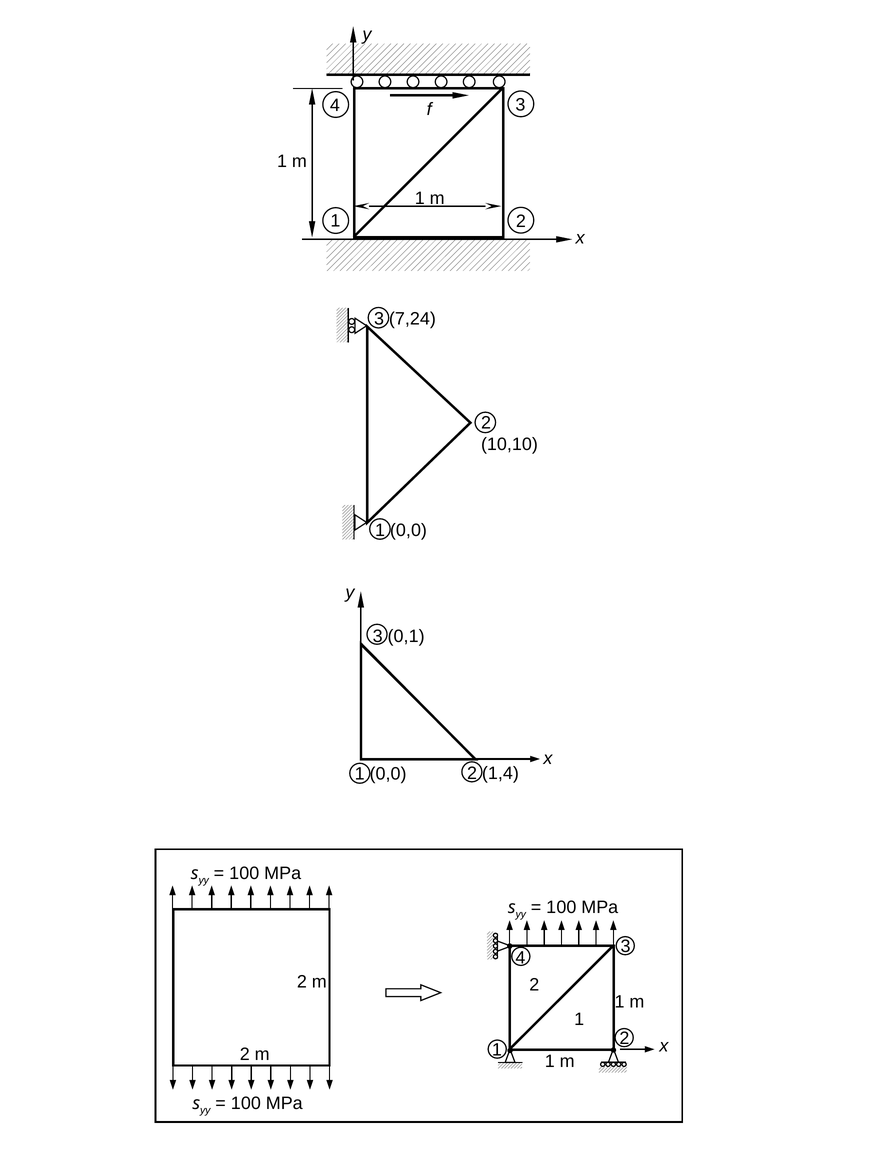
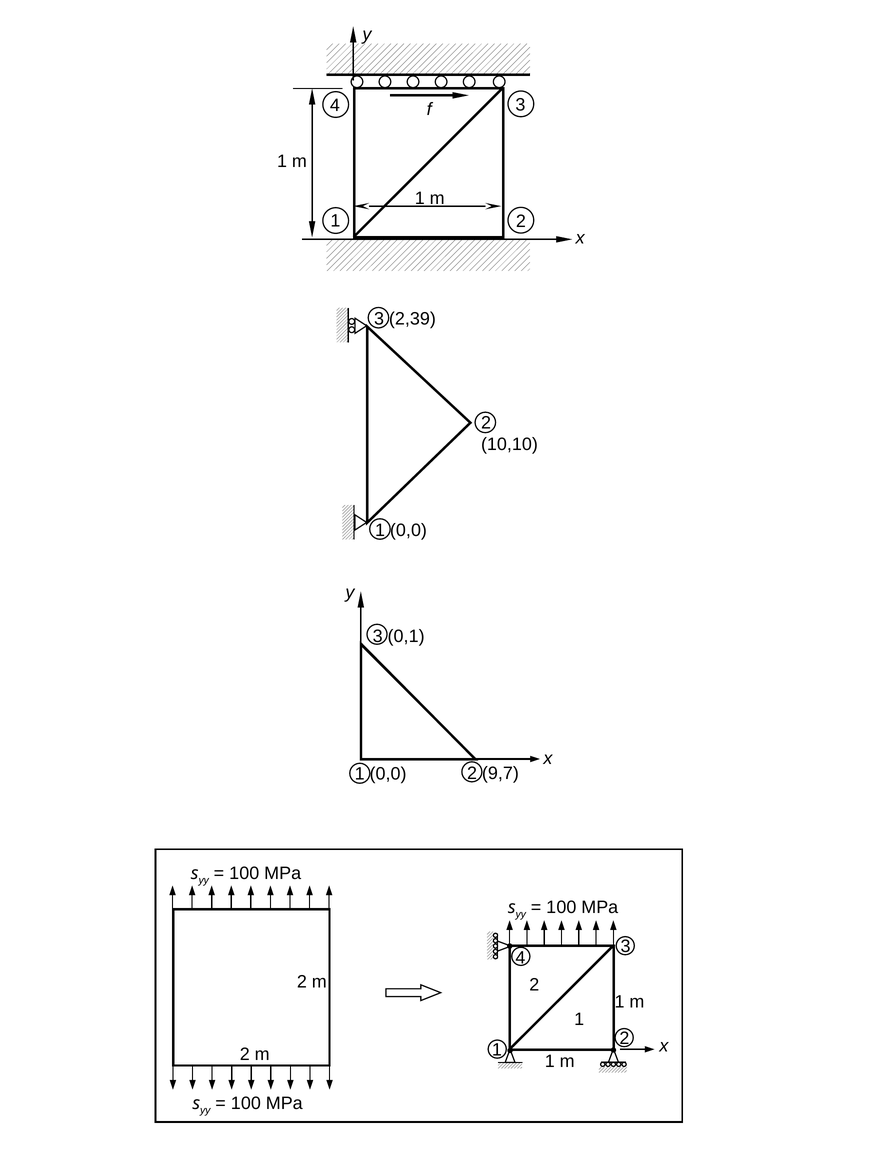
7,24: 7,24 -> 2,39
1,4: 1,4 -> 9,7
